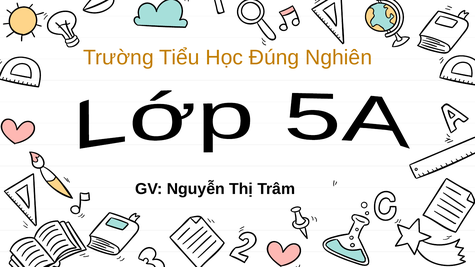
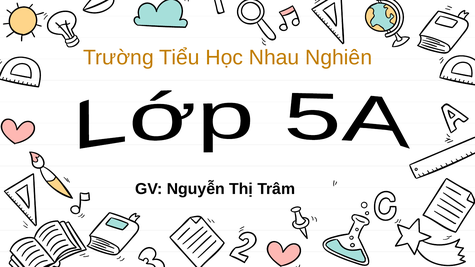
Đúng: Đúng -> Nhau
